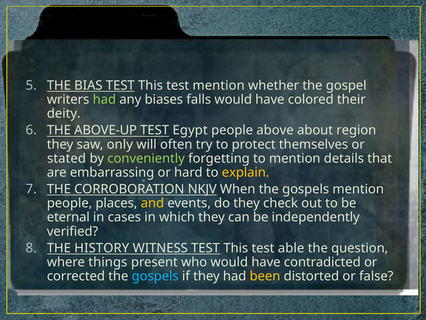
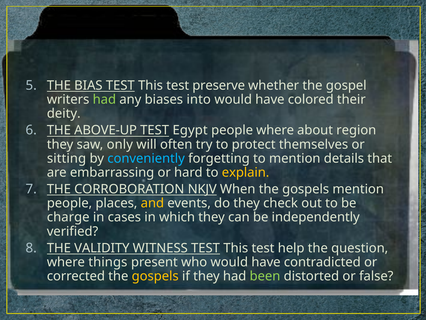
test mention: mention -> preserve
falls: falls -> into
people above: above -> where
stated: stated -> sitting
conveniently colour: light green -> light blue
eternal: eternal -> charge
HISTORY: HISTORY -> VALIDITY
able: able -> help
gospels at (155, 276) colour: light blue -> yellow
been colour: yellow -> light green
